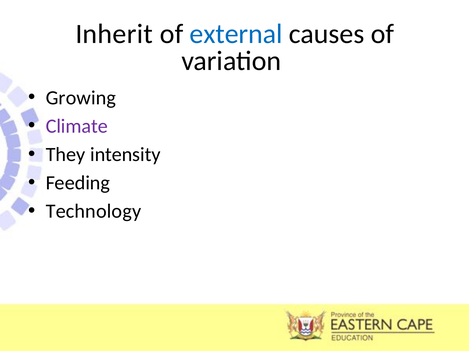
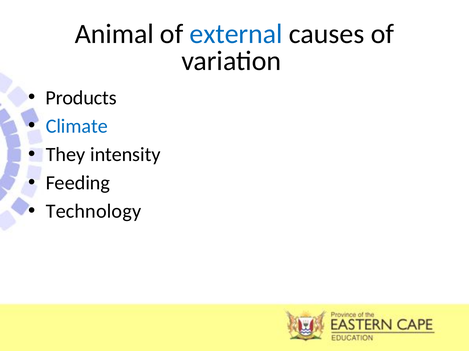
Inherit: Inherit -> Animal
Growing: Growing -> Products
Climate colour: purple -> blue
